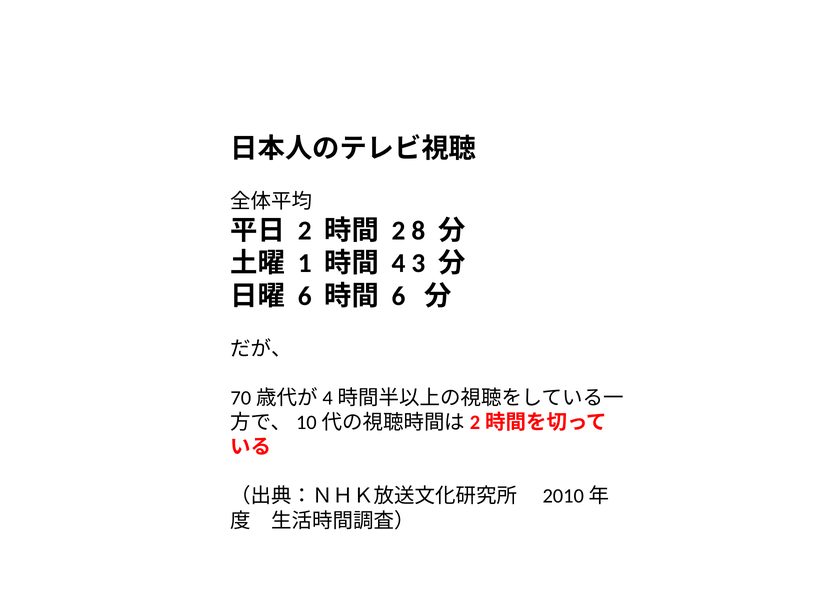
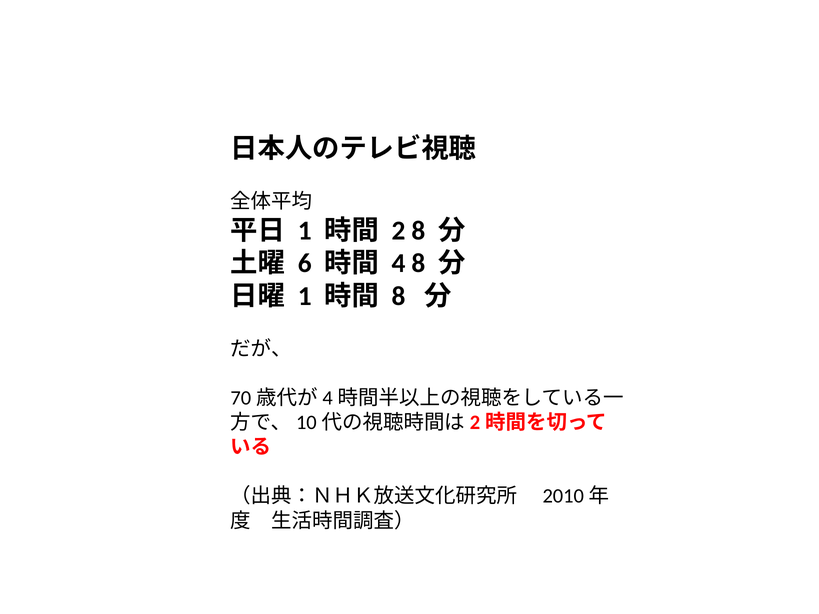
2 at (305, 231): 2 -> 1
1: 1 -> 6
4 3: 3 -> 8
6 at (305, 296): 6 -> 1
6 at (398, 296): 6 -> 8
